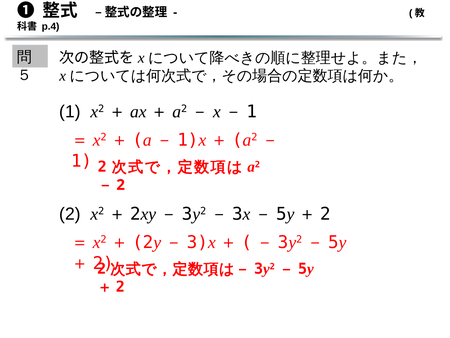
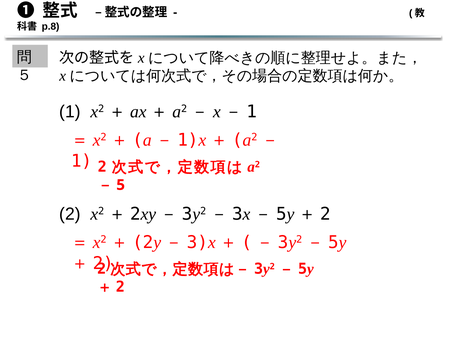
p.4: p.4 -> p.8
2 at (121, 185): 2 -> 5
